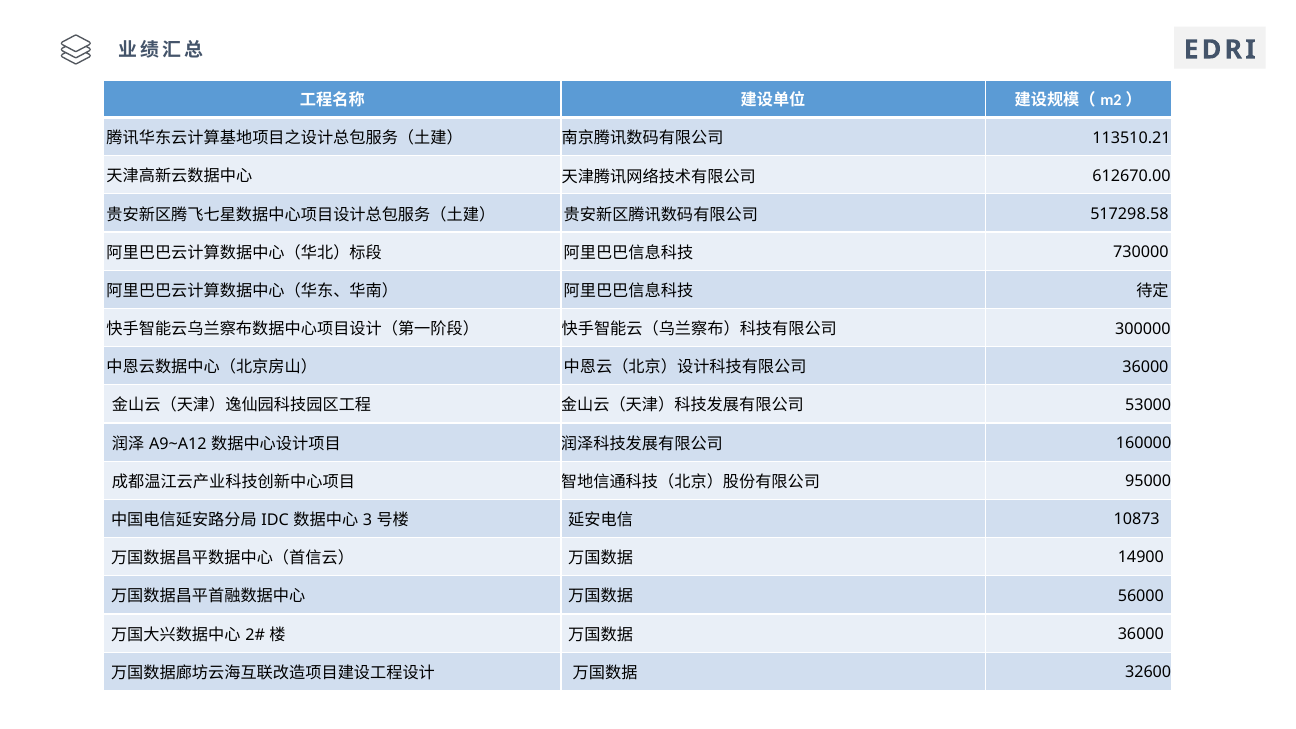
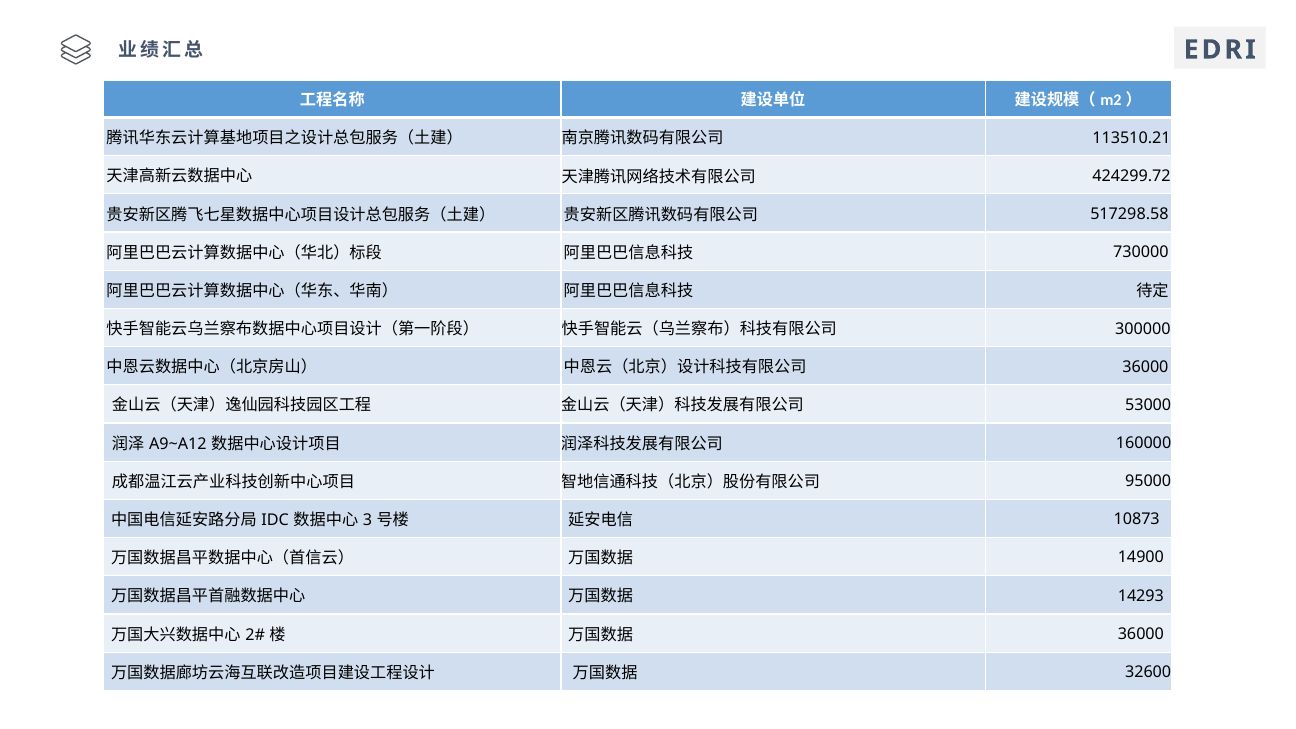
612670.00: 612670.00 -> 424299.72
56000: 56000 -> 14293
